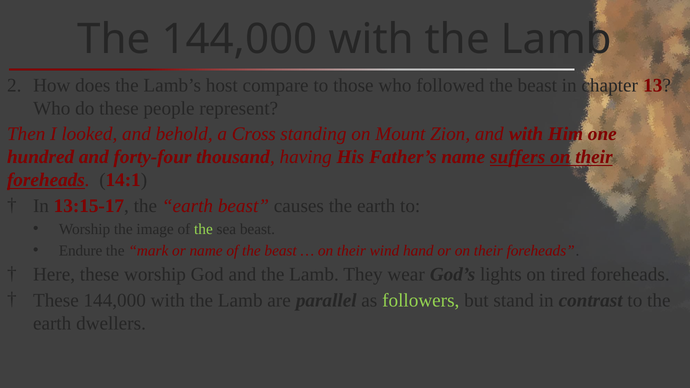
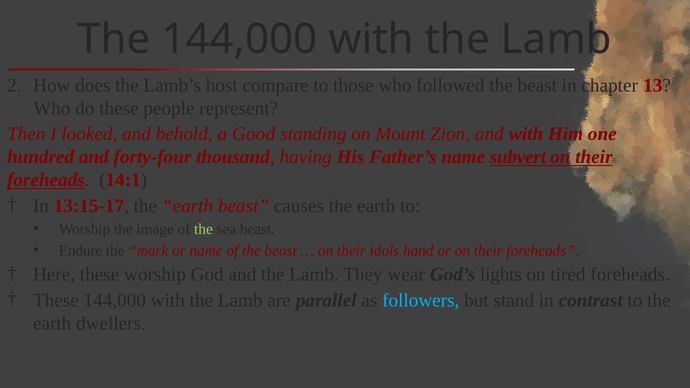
Cross: Cross -> Good
suffers: suffers -> subvert
wind: wind -> idols
followers colour: light green -> light blue
